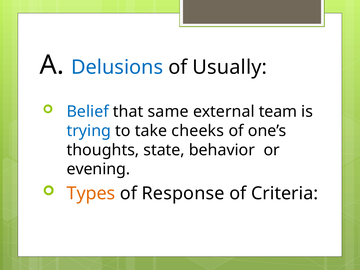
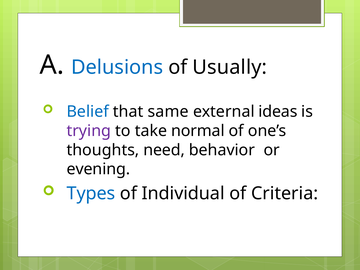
team: team -> ideas
trying colour: blue -> purple
cheeks: cheeks -> normal
state: state -> need
Types colour: orange -> blue
Response: Response -> Individual
